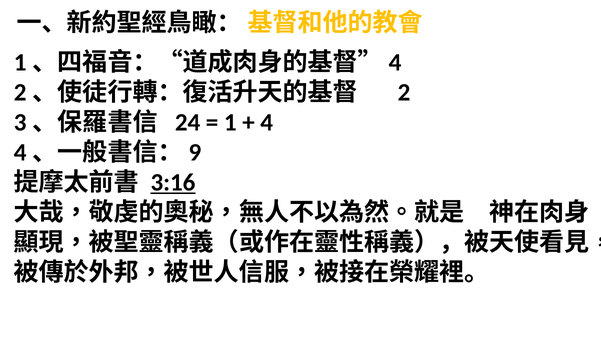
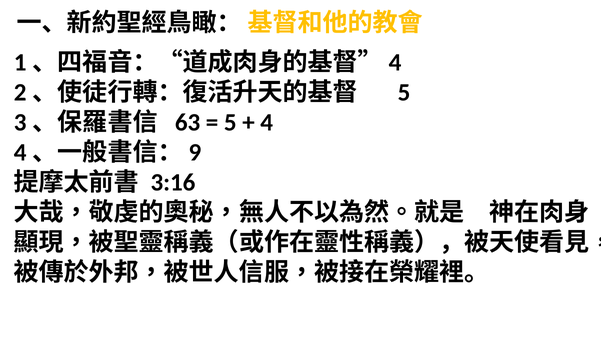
2 at (404, 92): 2 -> 5
24: 24 -> 63
1 at (230, 122): 1 -> 5
3:16 underline: present -> none
